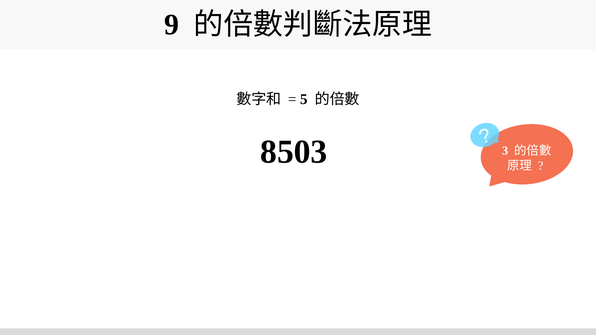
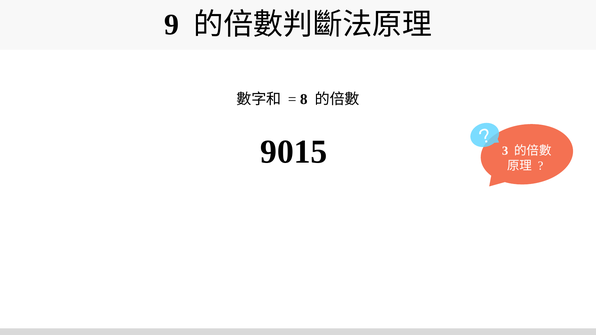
5: 5 -> 8
8503: 8503 -> 9015
